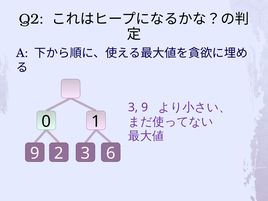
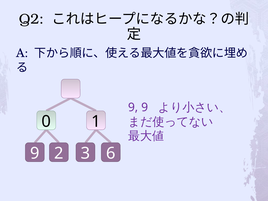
3 at (133, 107): 3 -> 9
